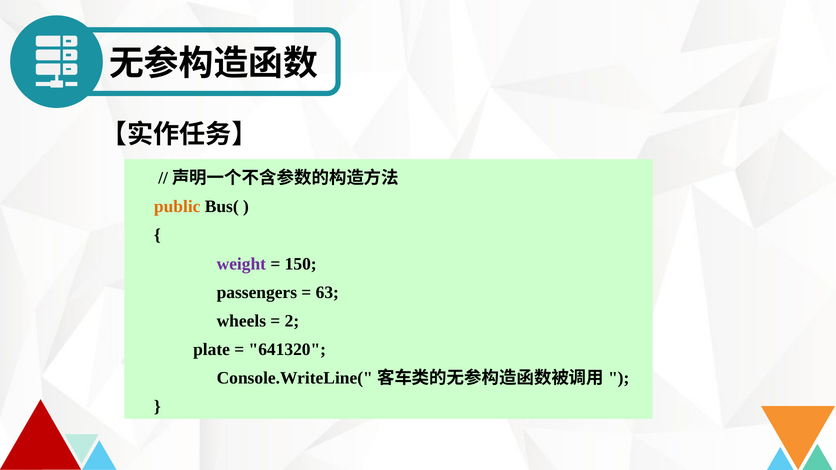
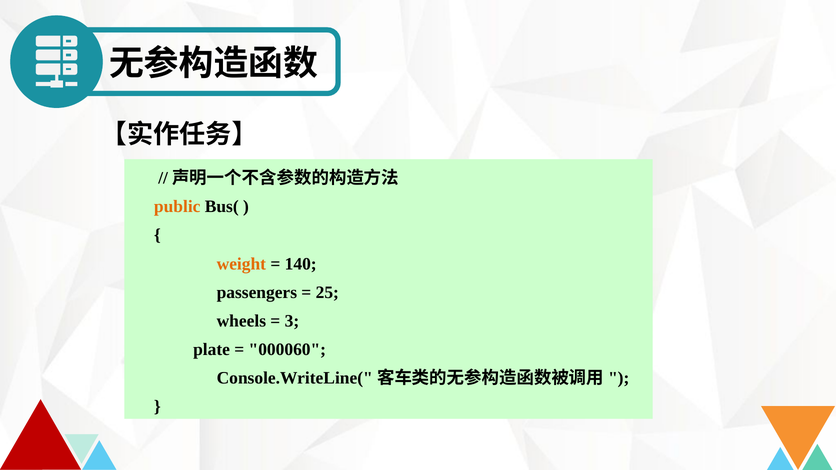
weight colour: purple -> orange
150: 150 -> 140
63: 63 -> 25
2: 2 -> 3
641320: 641320 -> 000060
